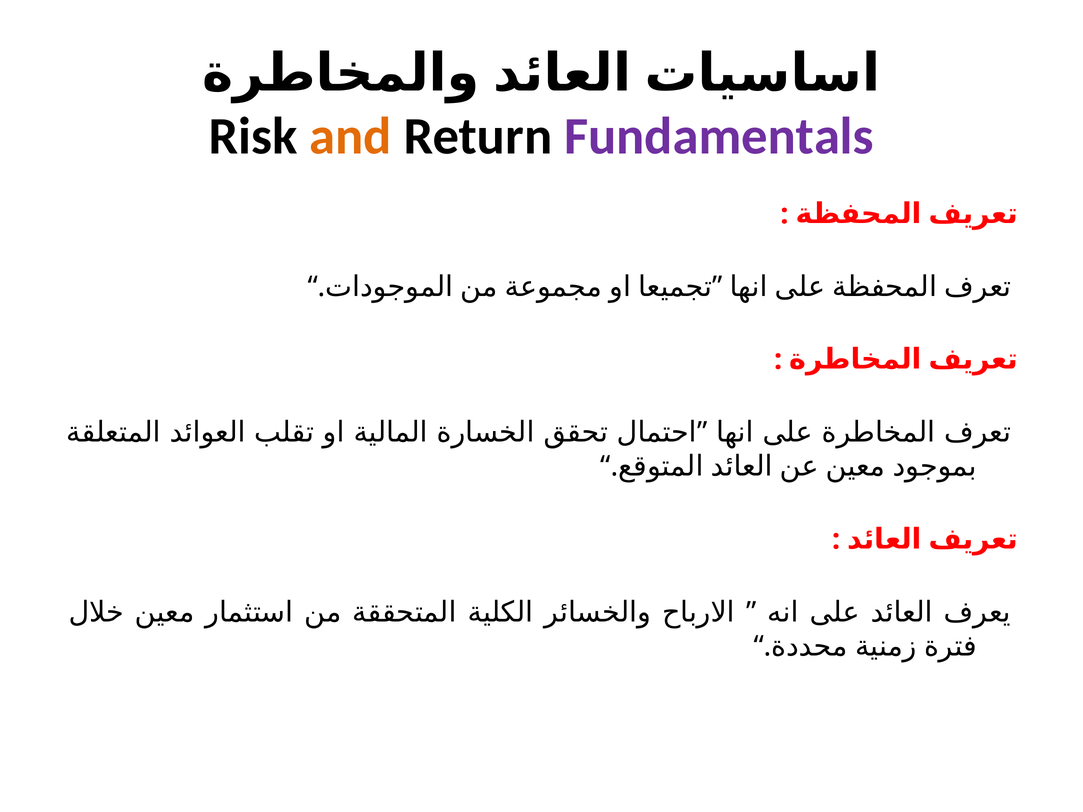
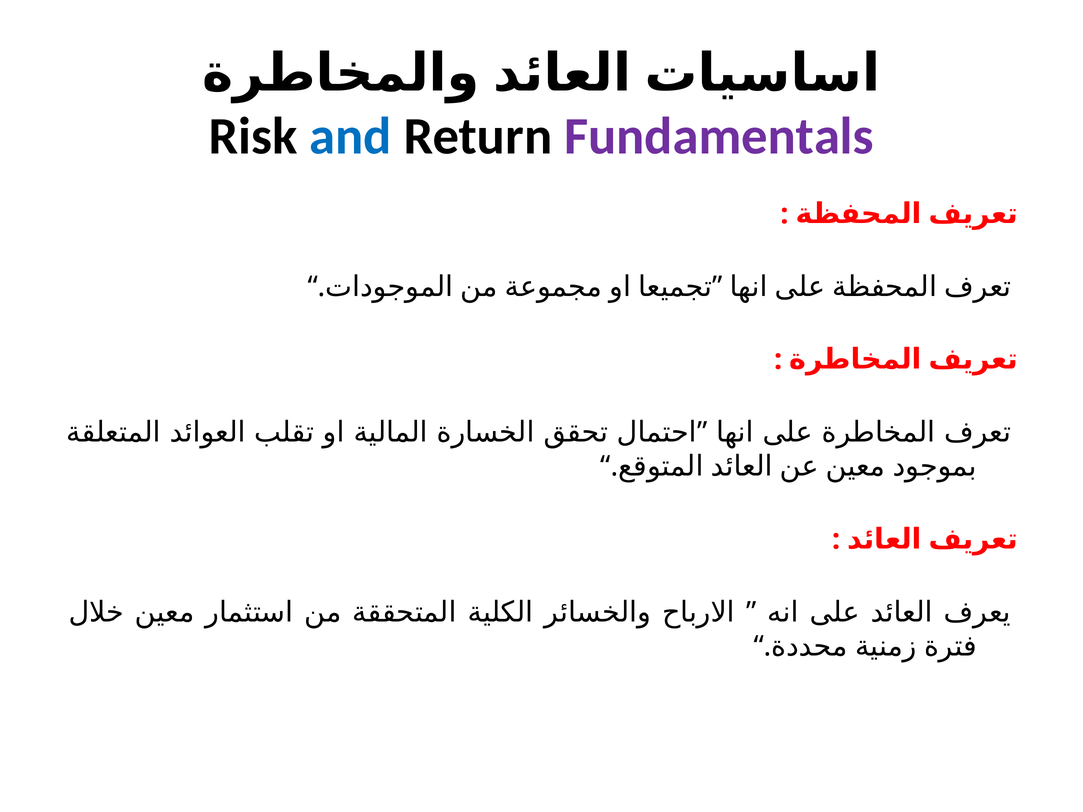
and colour: orange -> blue
